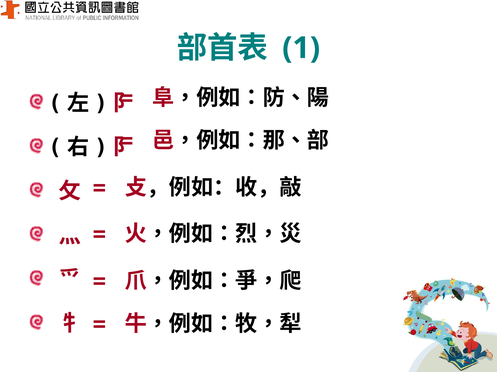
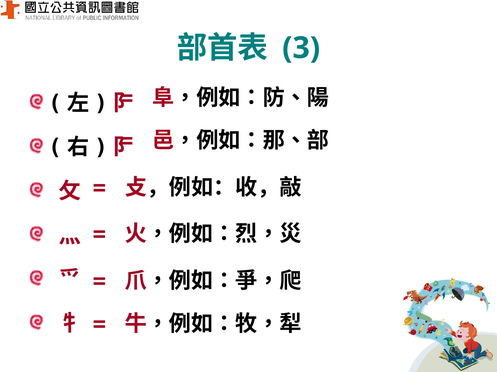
1: 1 -> 3
